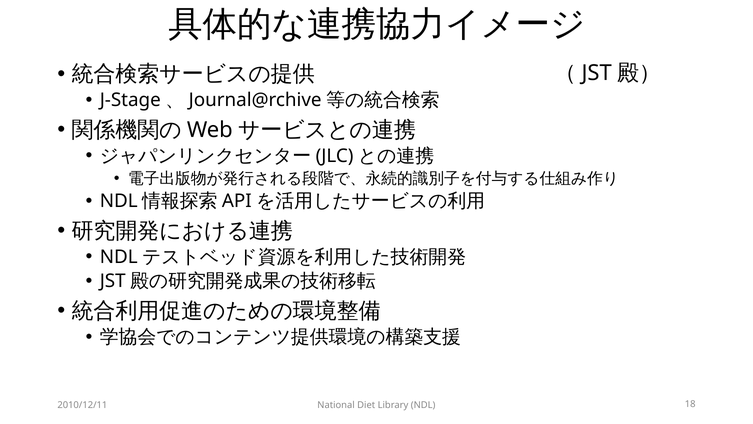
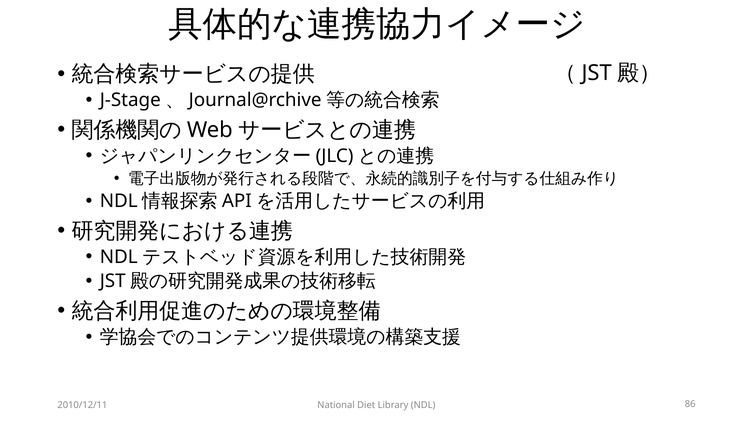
18: 18 -> 86
